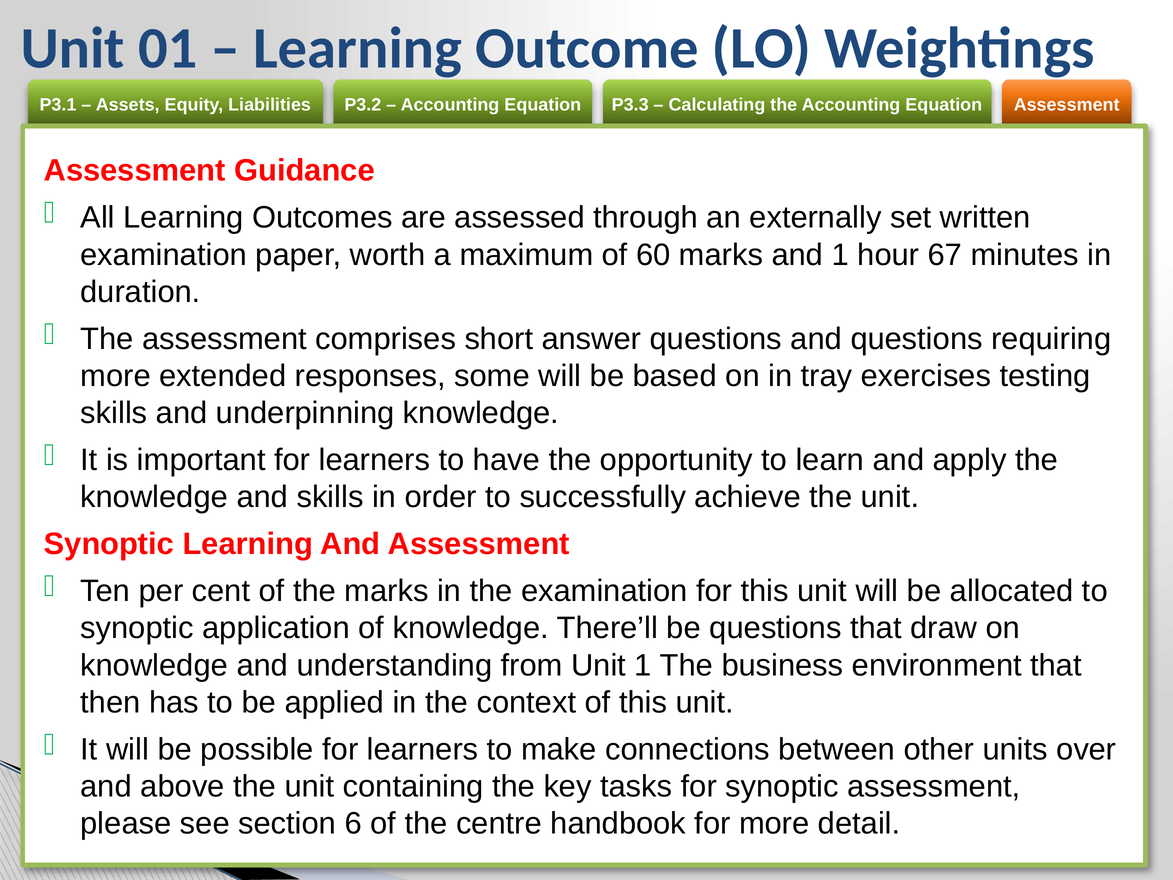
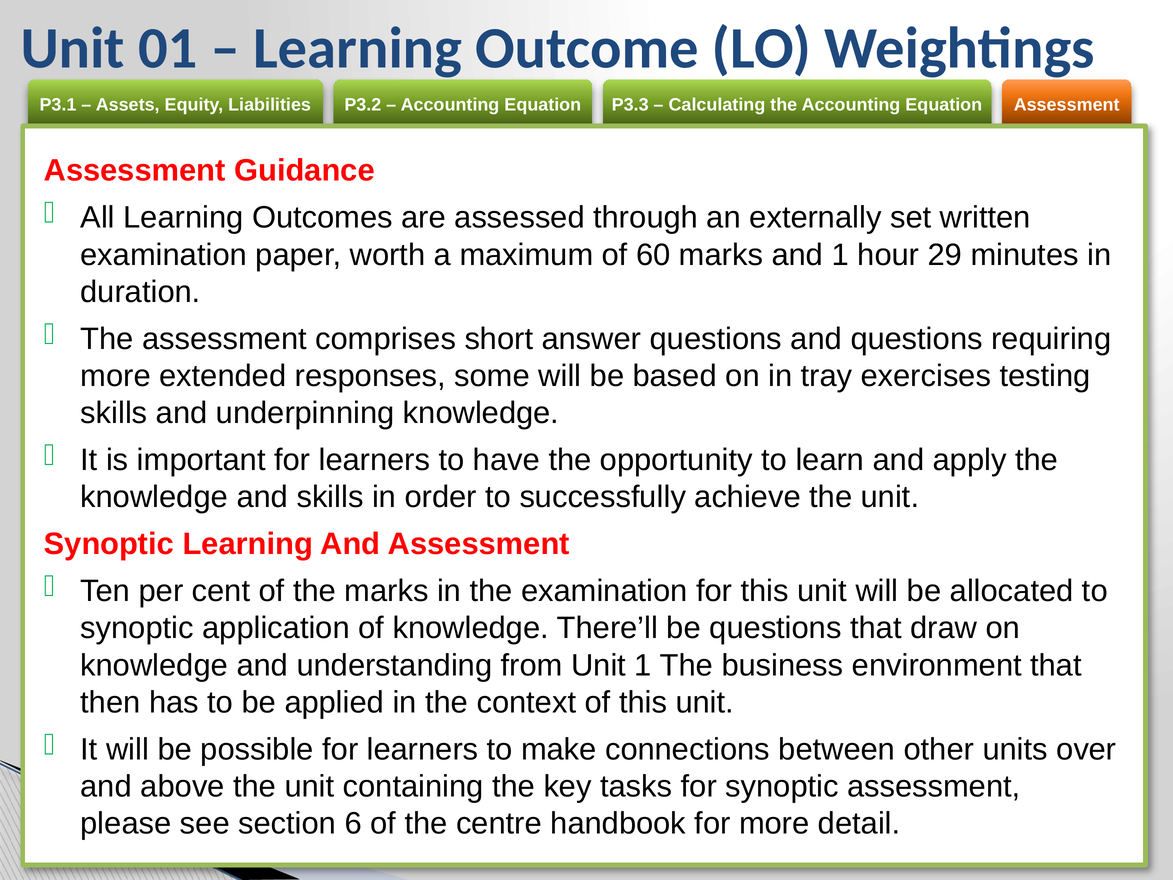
67: 67 -> 29
